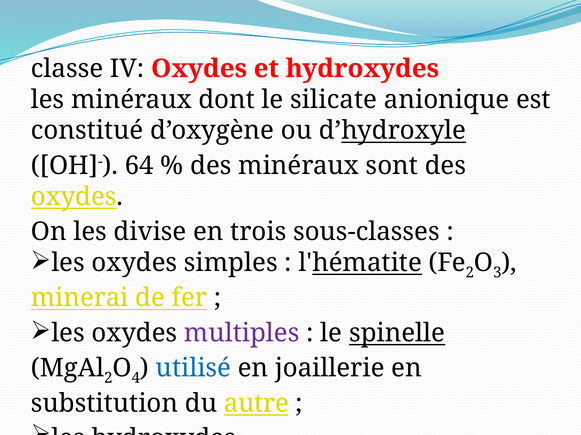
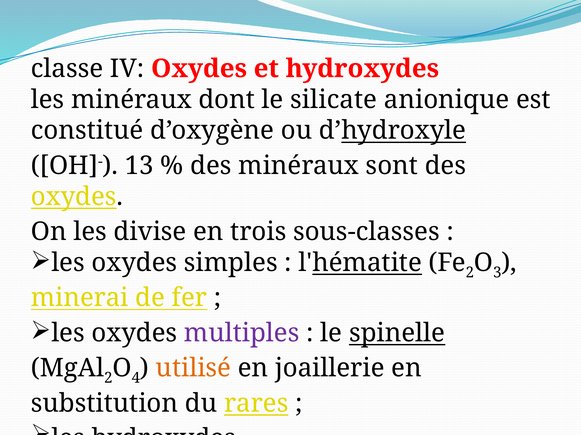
64: 64 -> 13
utilisé colour: blue -> orange
autre: autre -> rares
